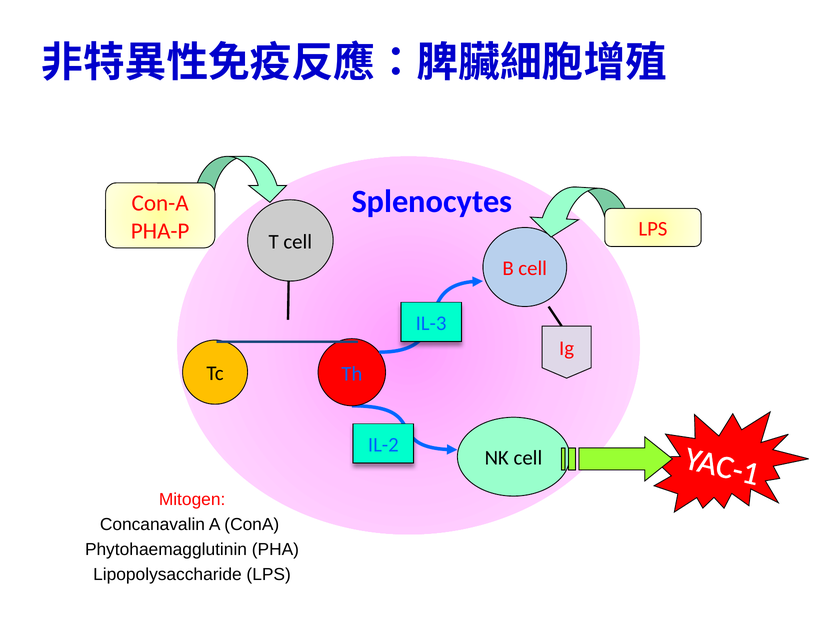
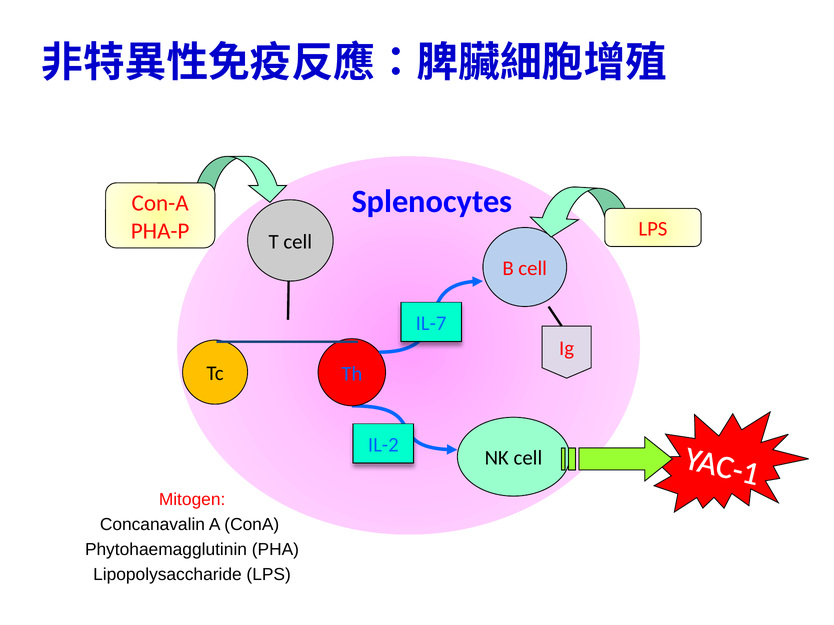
IL-3: IL-3 -> IL-7
